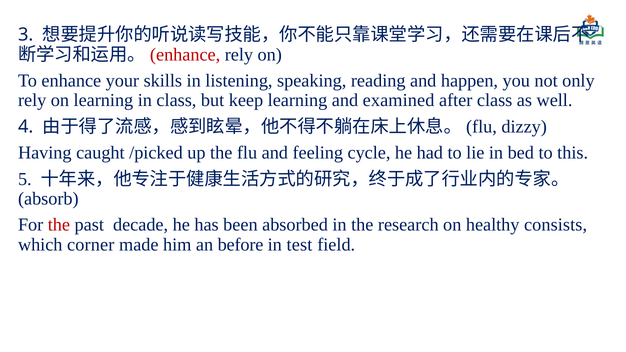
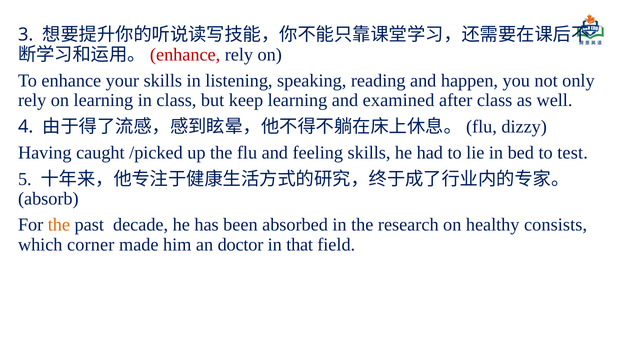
feeling cycle: cycle -> skills
this: this -> test
the at (59, 225) colour: red -> orange
before: before -> doctor
test: test -> that
